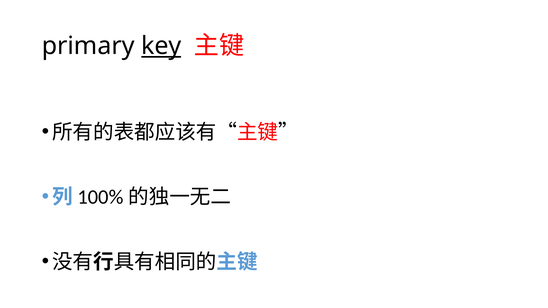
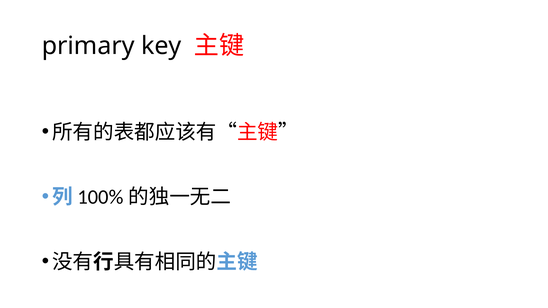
key underline: present -> none
